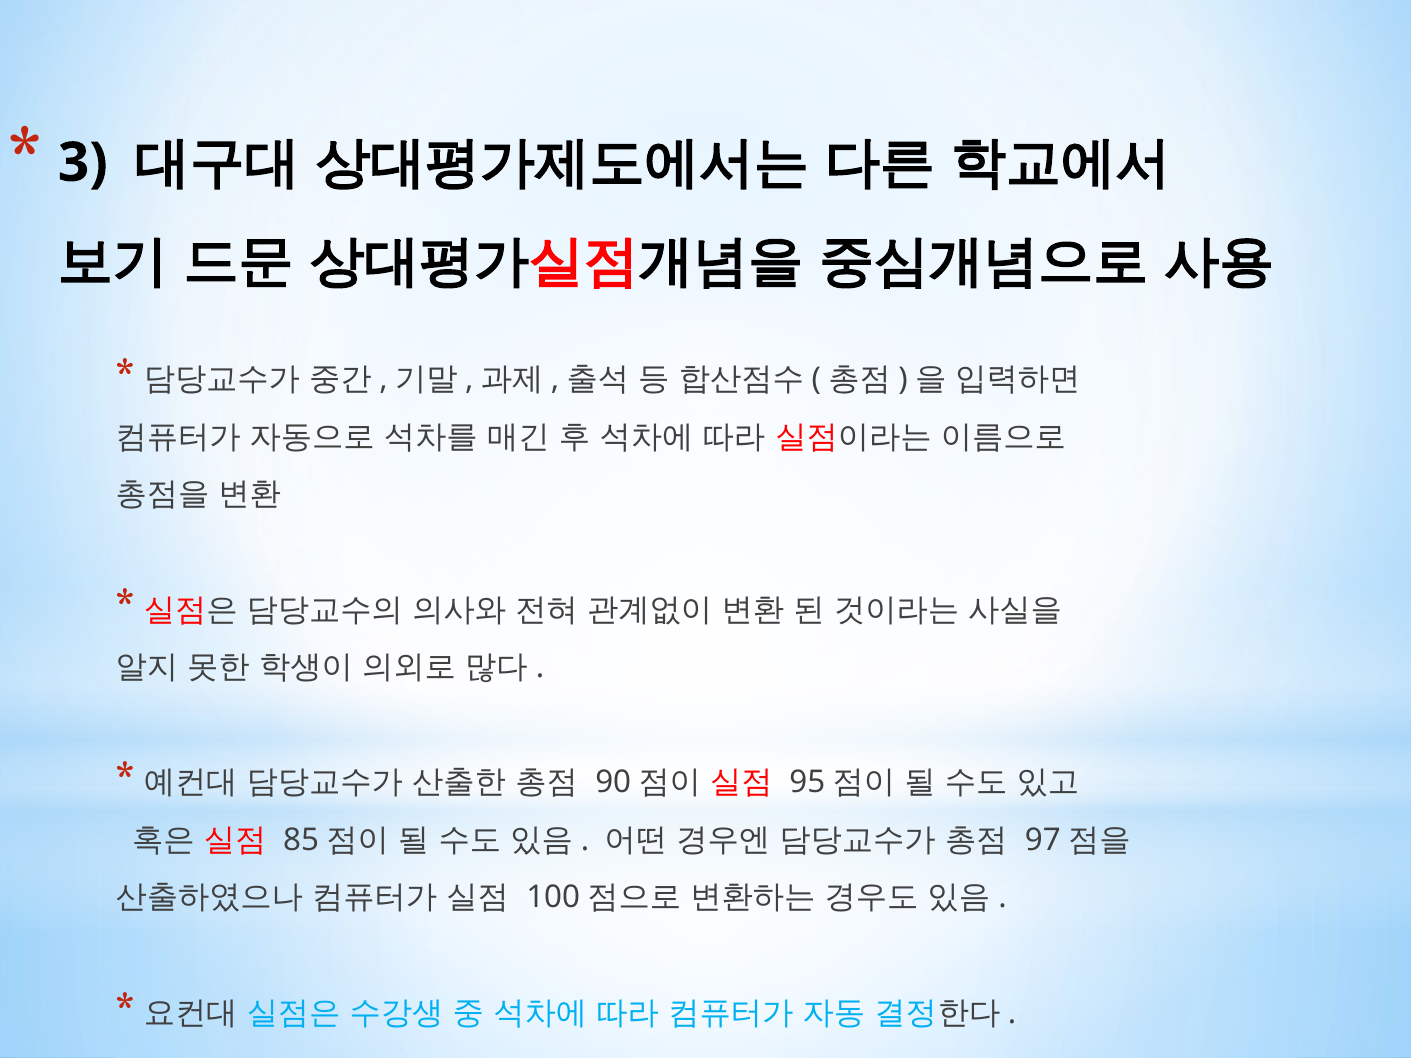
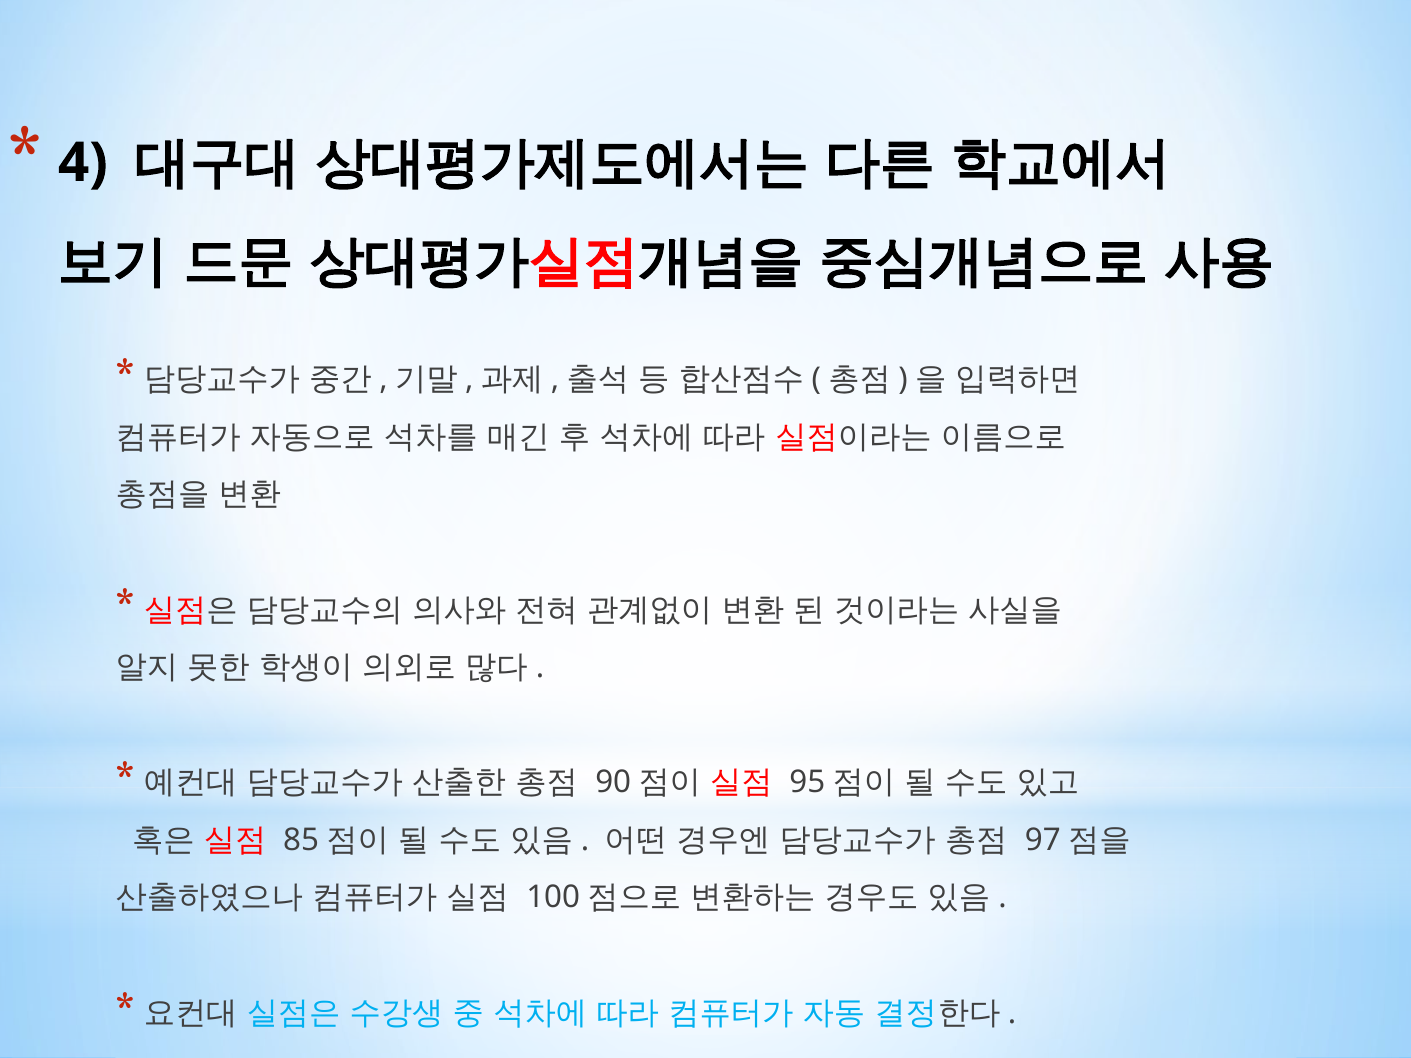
3: 3 -> 4
